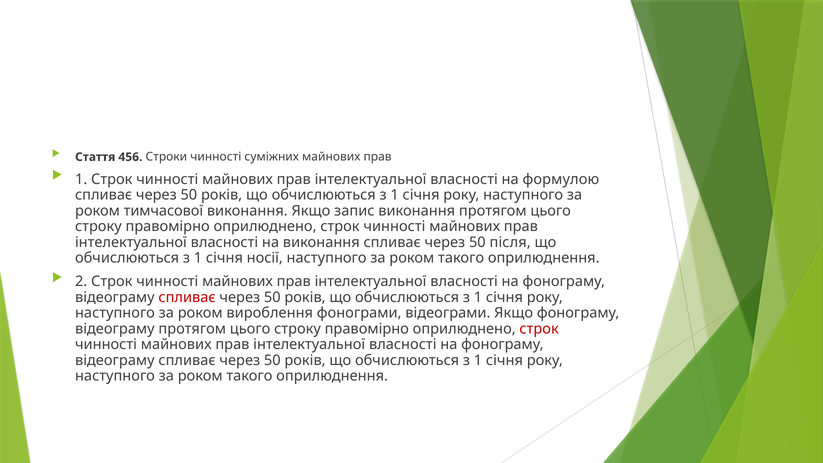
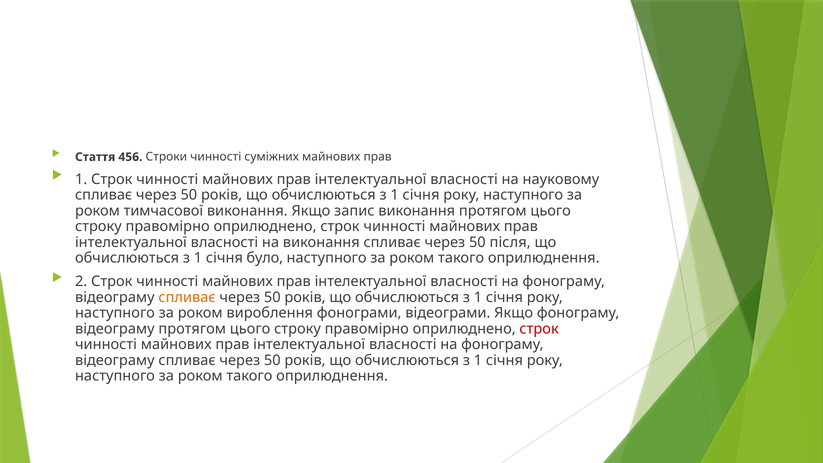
формулою: формулою -> науковому
носії: носії -> було
спливає at (187, 297) colour: red -> orange
